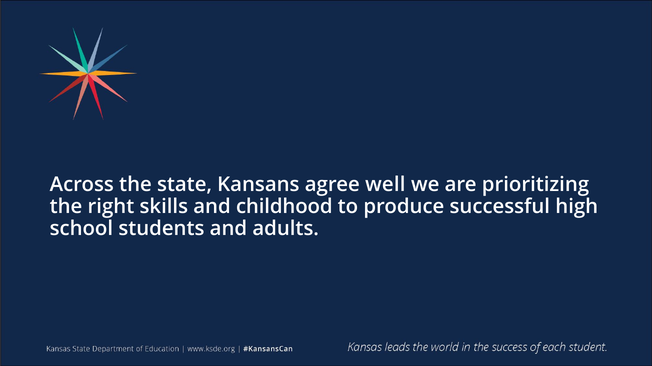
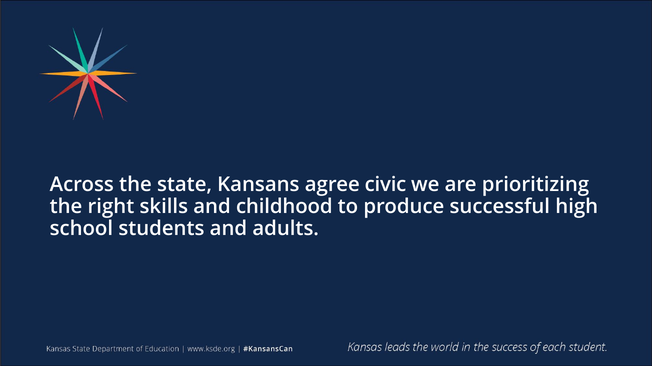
well: well -> civic
